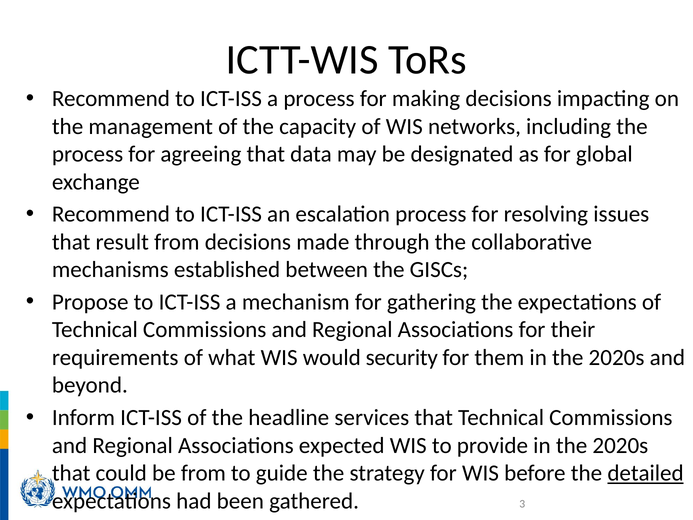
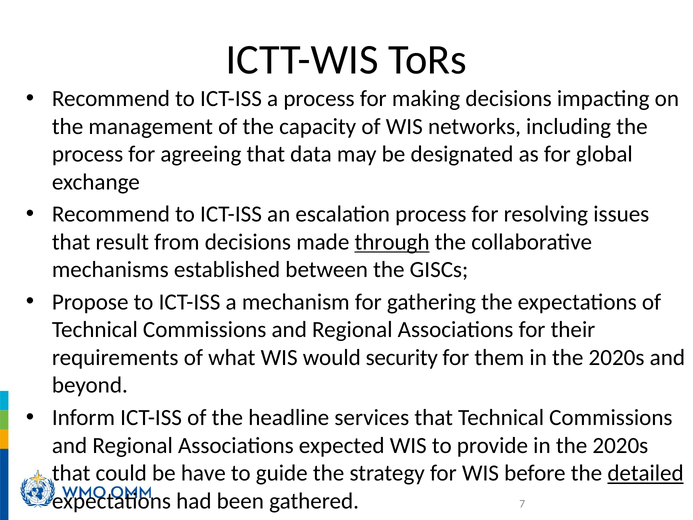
through underline: none -> present
be from: from -> have
3: 3 -> 7
